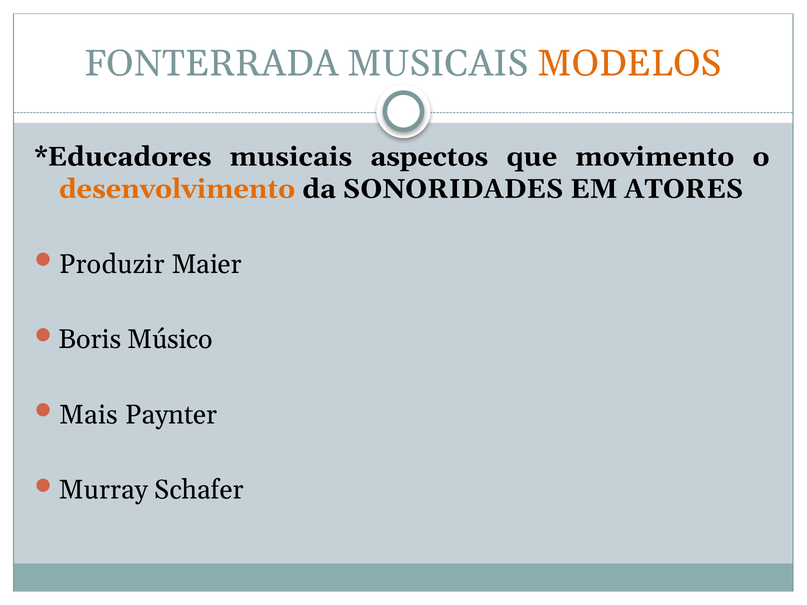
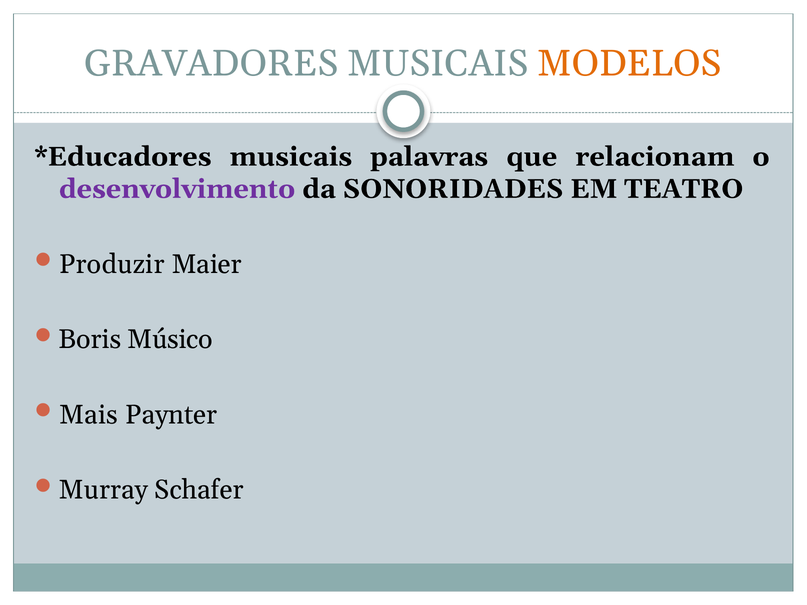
FONTERRADA: FONTERRADA -> GRAVADORES
aspectos: aspectos -> palavras
movimento: movimento -> relacionam
desenvolvimento colour: orange -> purple
ATORES: ATORES -> TEATRO
